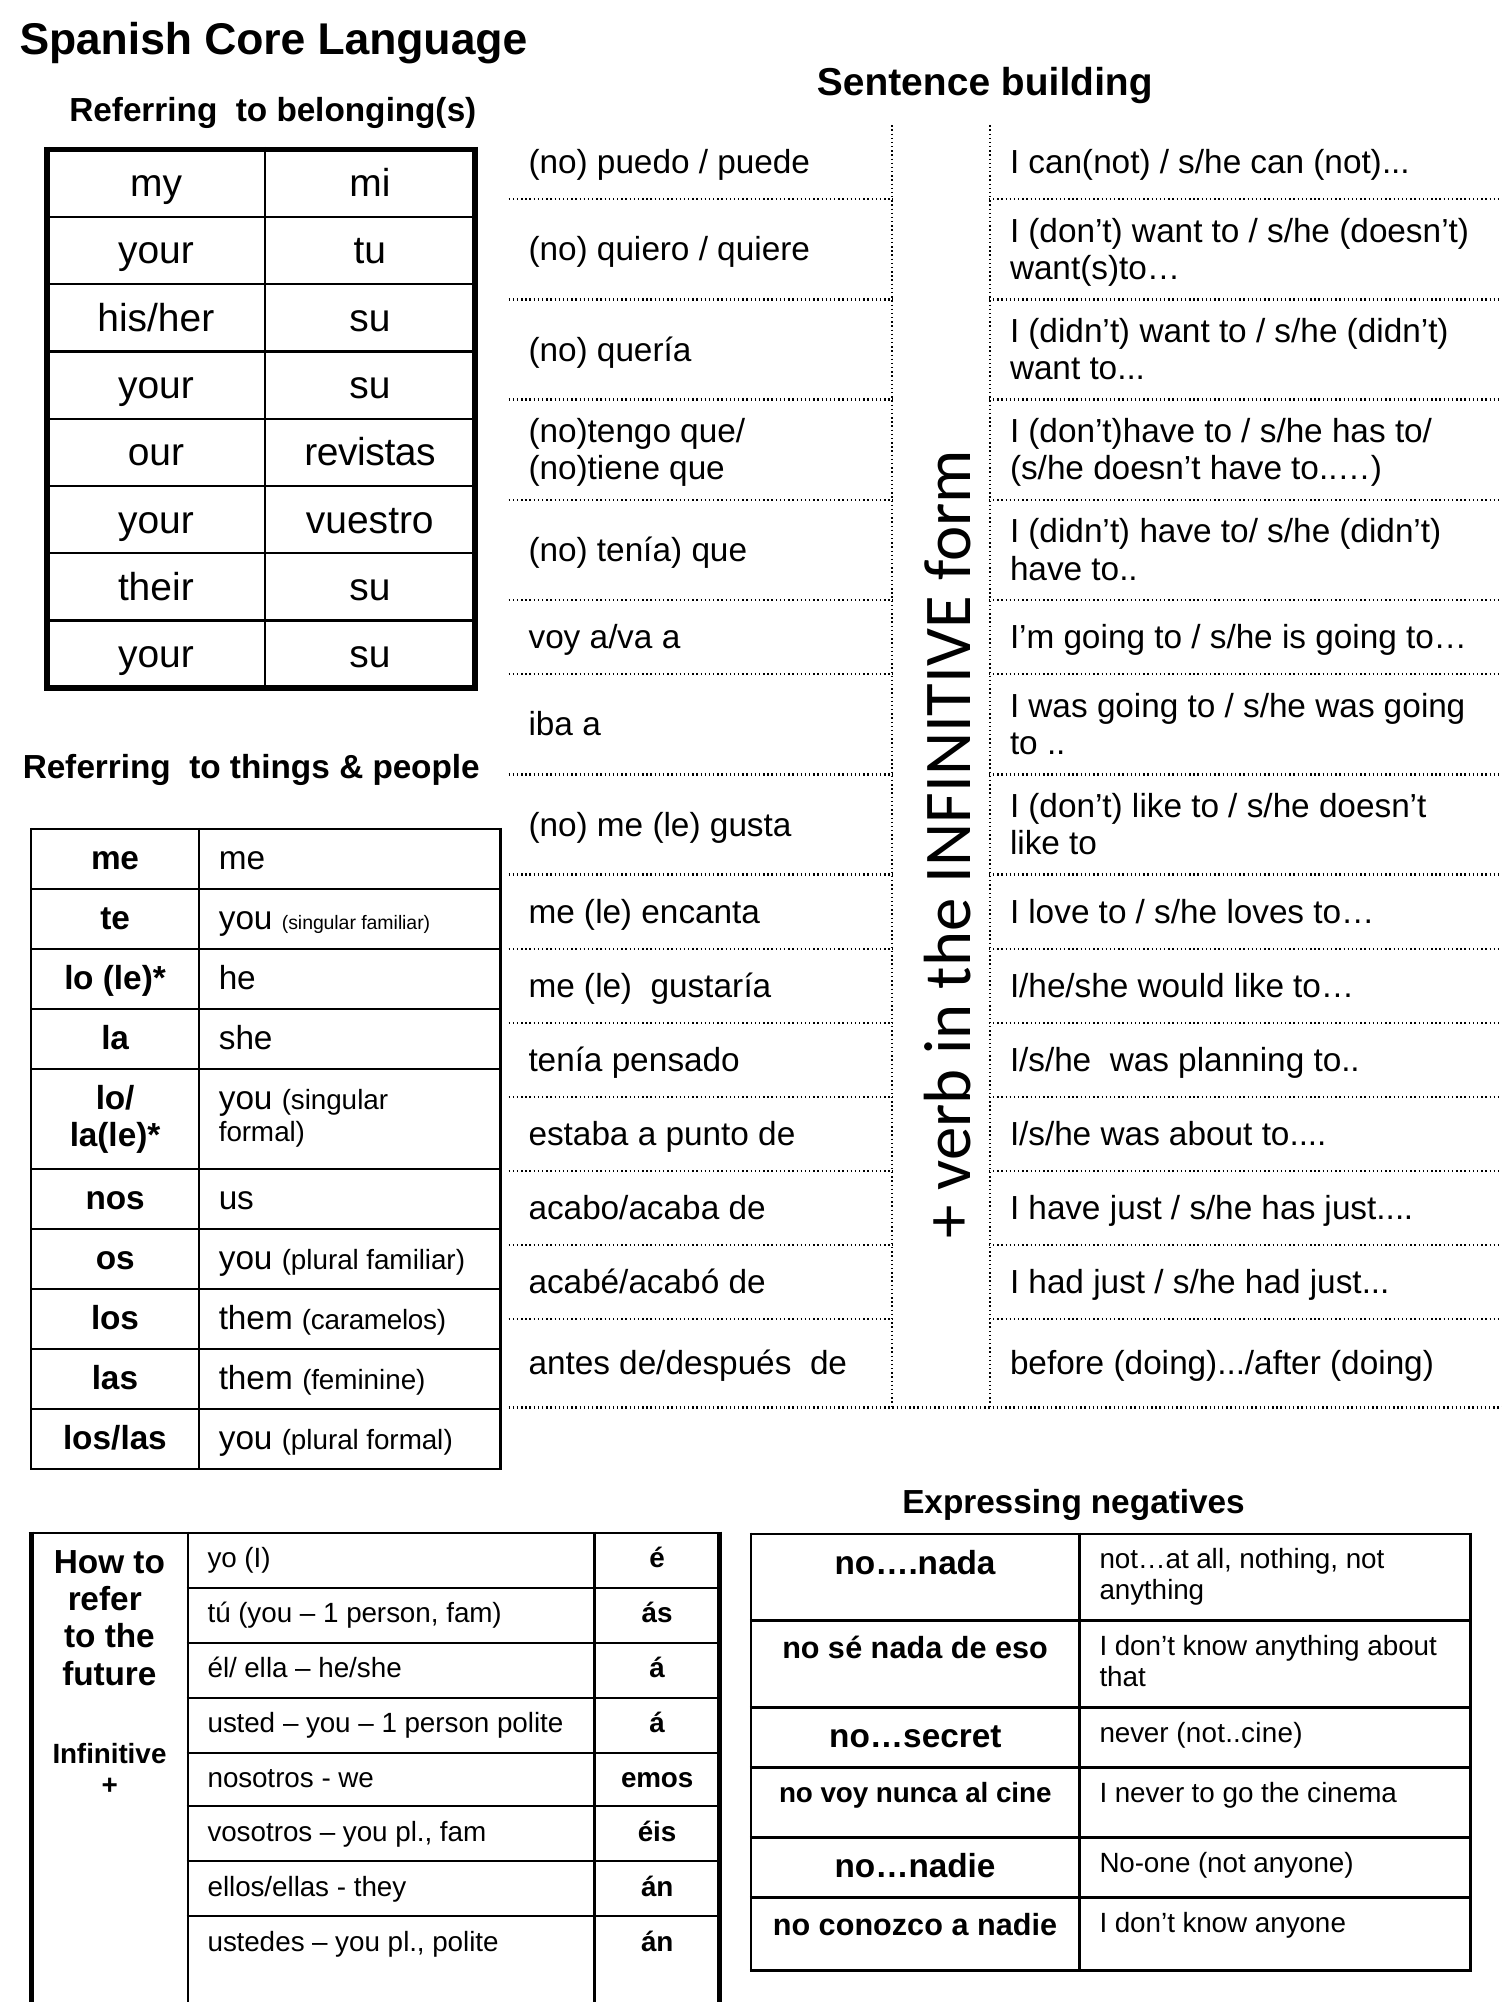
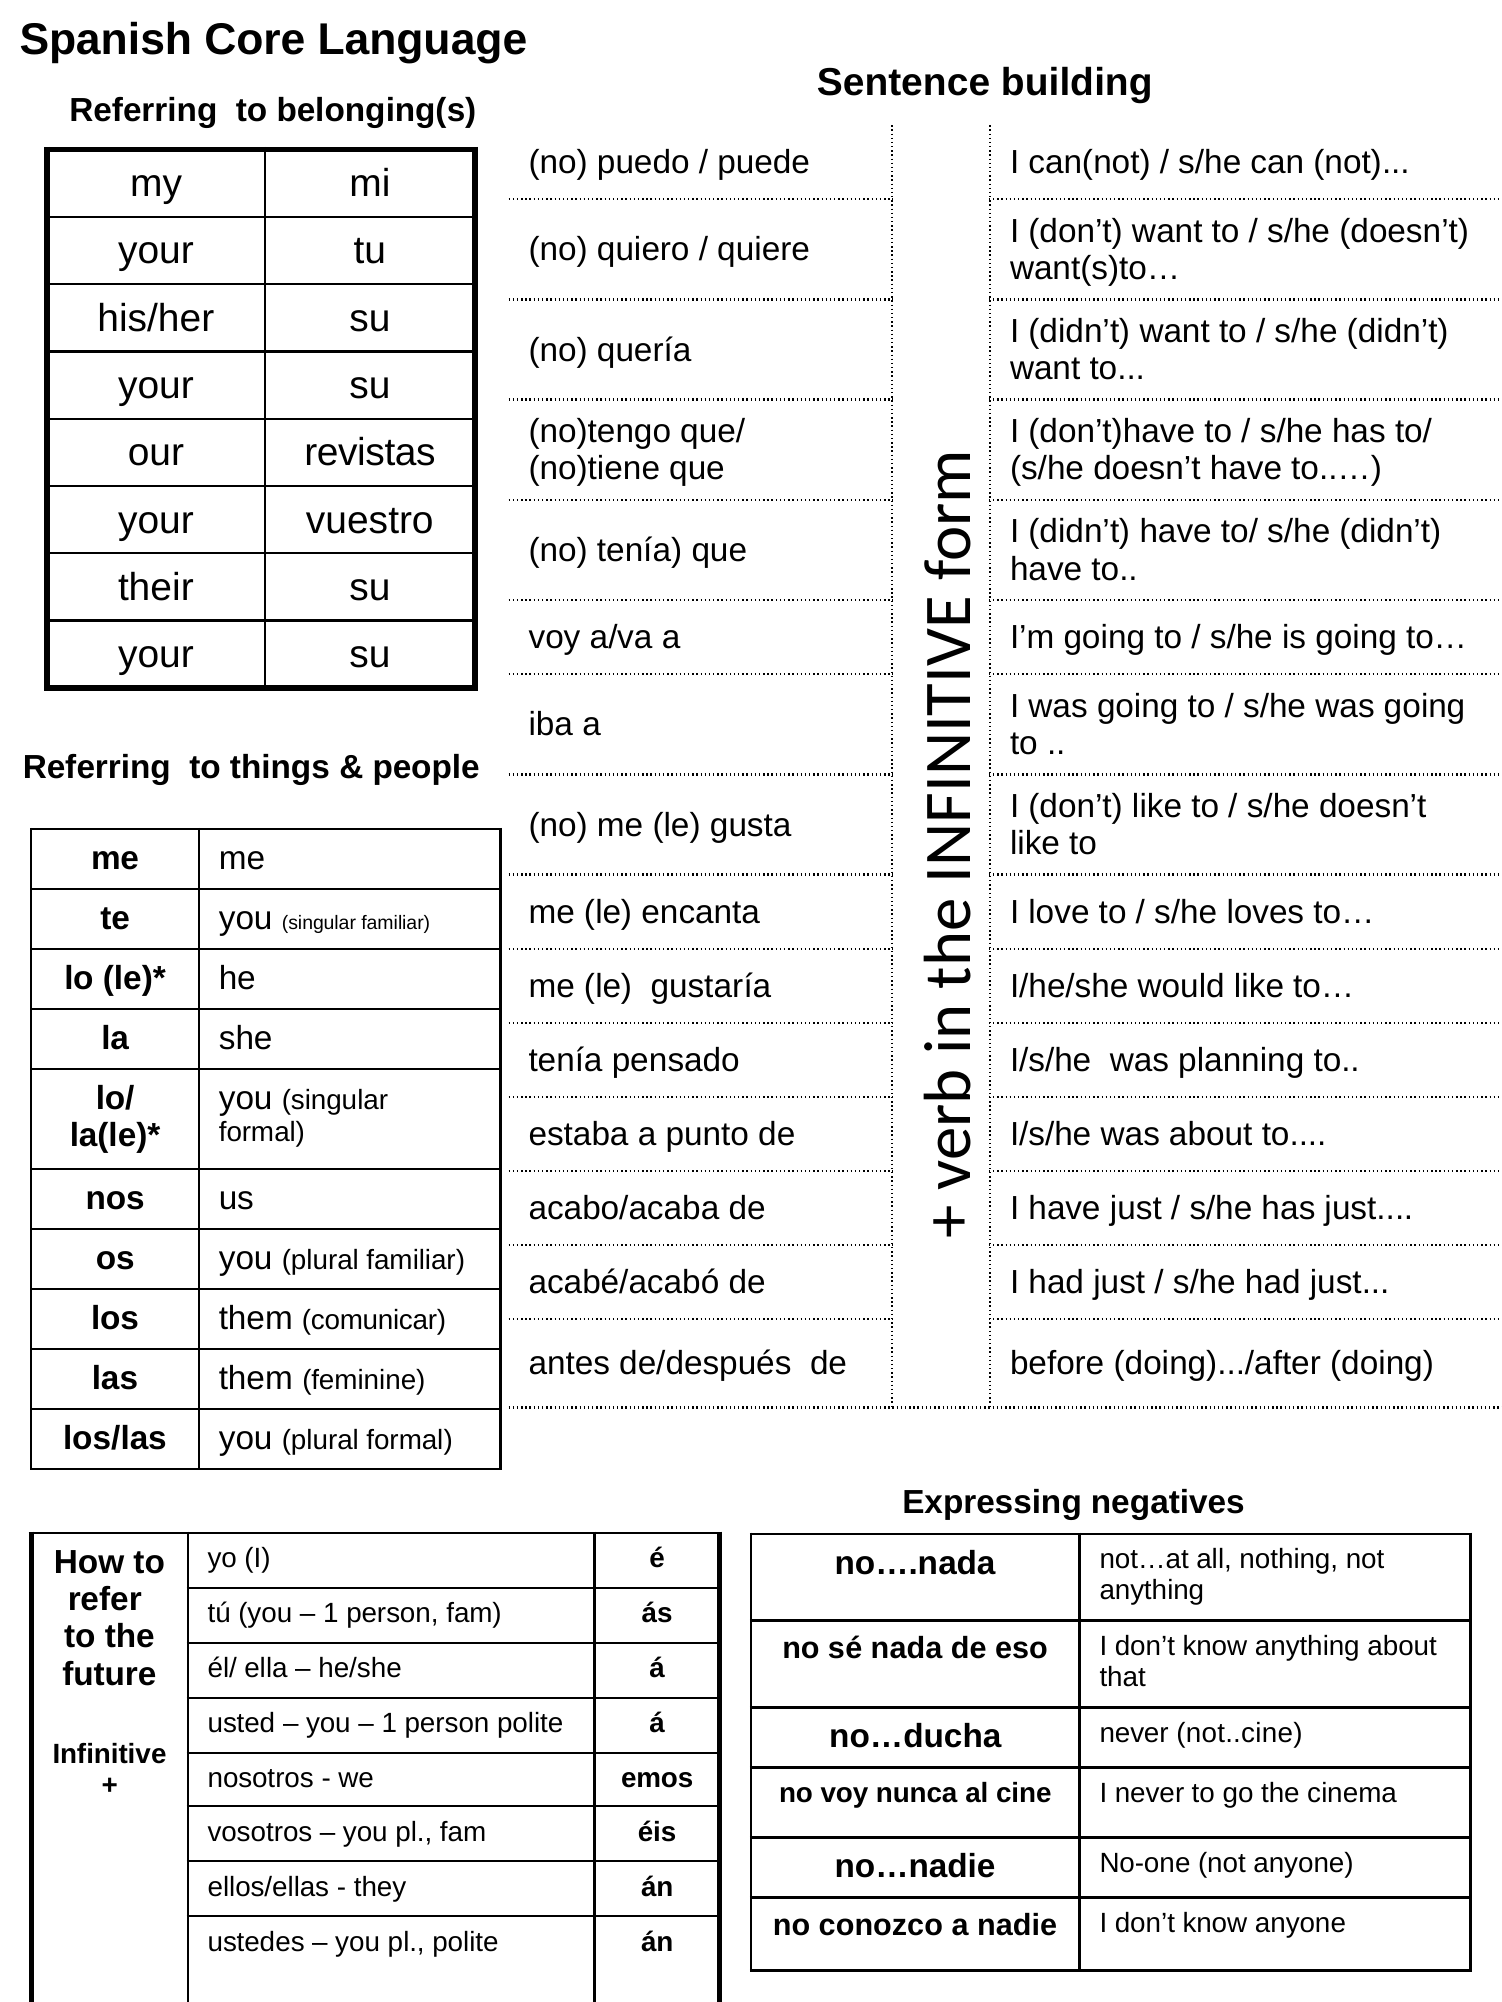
caramelos: caramelos -> comunicar
no…secret: no…secret -> no…ducha
